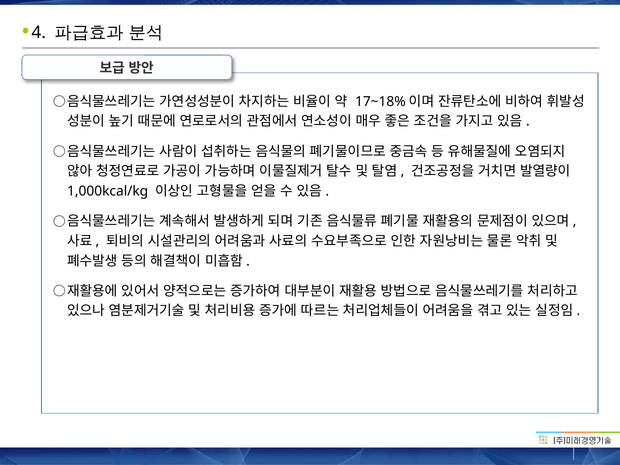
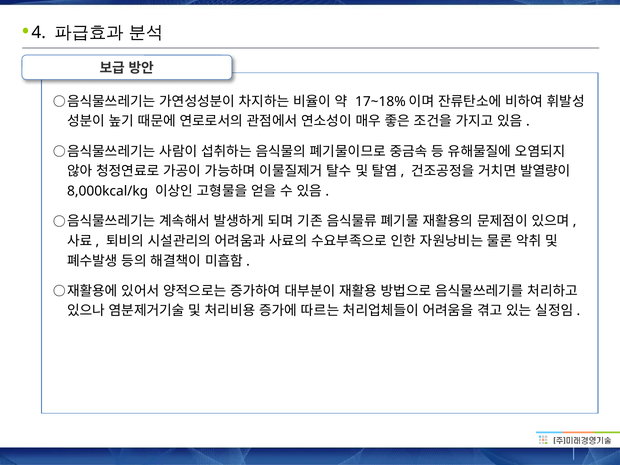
1,000kcal/kg: 1,000kcal/kg -> 8,000kcal/kg
